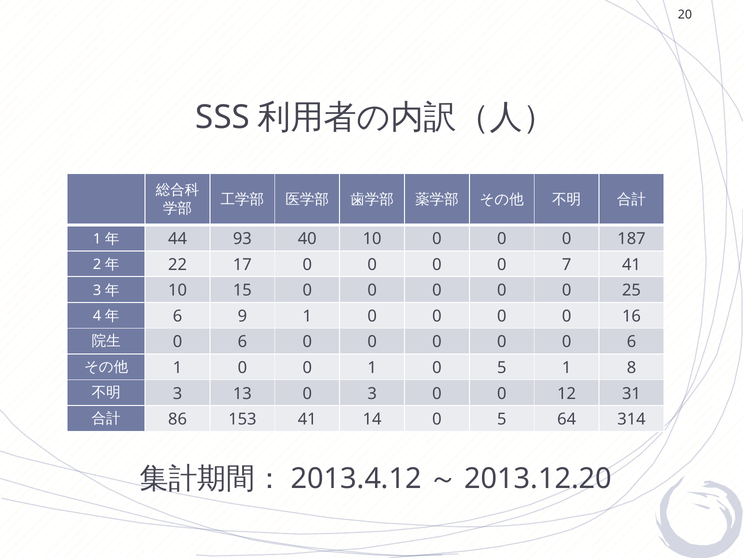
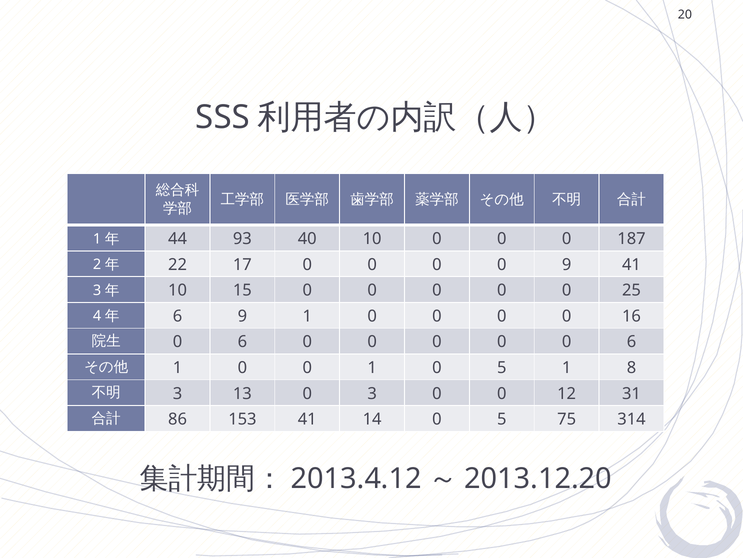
0 7: 7 -> 9
64: 64 -> 75
